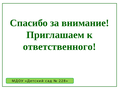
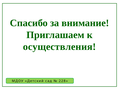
ответственного: ответственного -> осуществления
